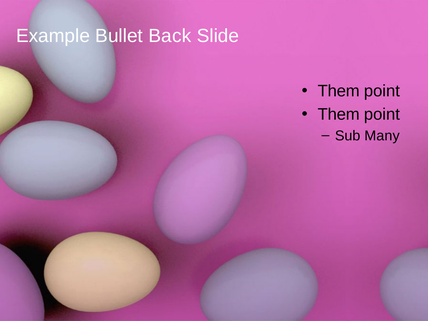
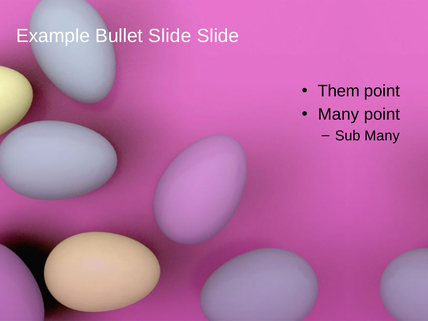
Bullet Back: Back -> Slide
Them at (339, 114): Them -> Many
